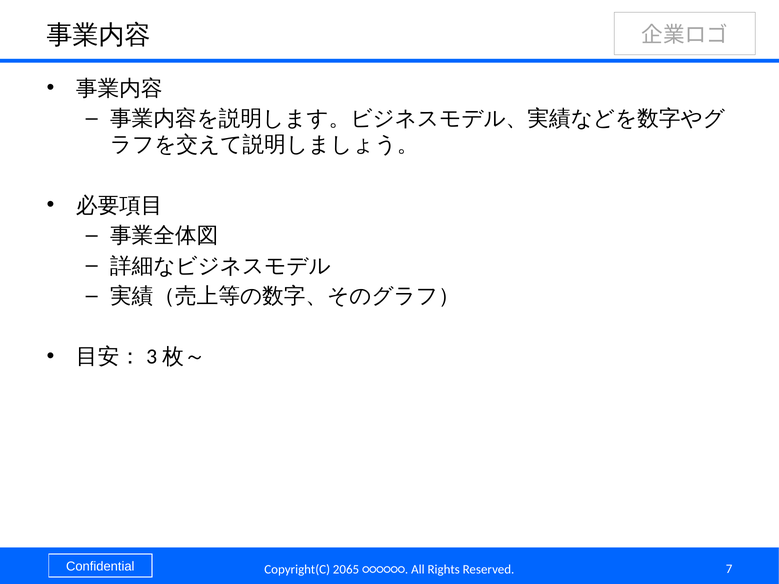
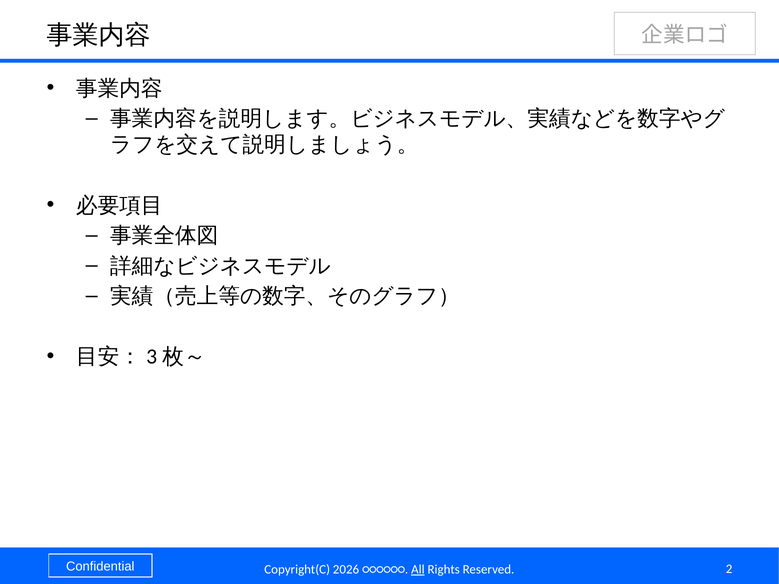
2065: 2065 -> 2026
All underline: none -> present
7: 7 -> 2
